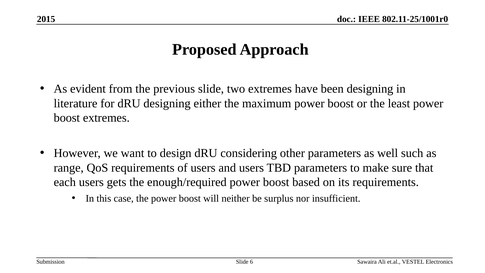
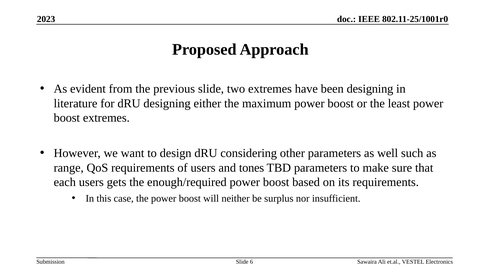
2015: 2015 -> 2023
and users: users -> tones
